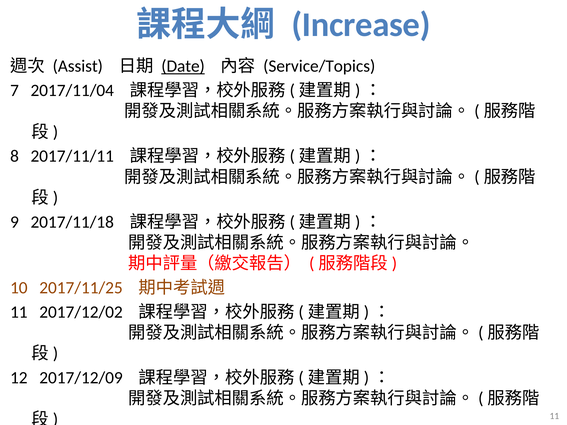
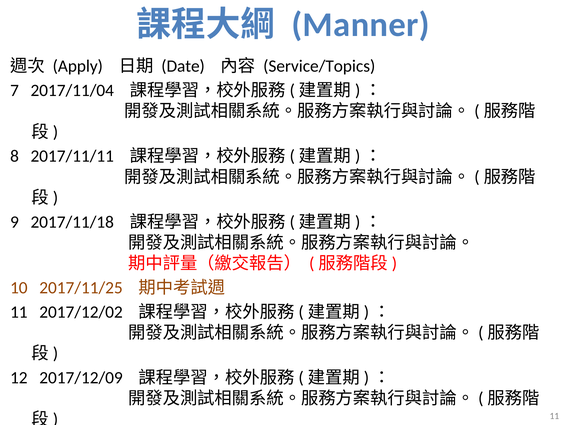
Increase: Increase -> Manner
Assist: Assist -> Apply
Date underline: present -> none
